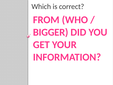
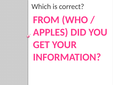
BIGGER: BIGGER -> APPLES
